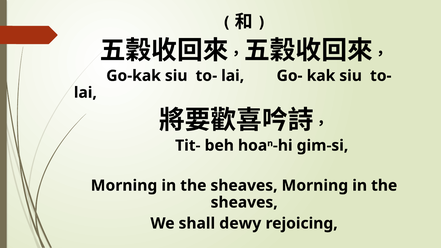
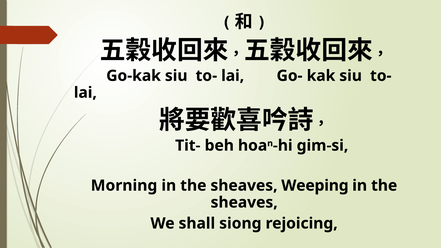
sheaves Morning: Morning -> Weeping
dewy: dewy -> siong
